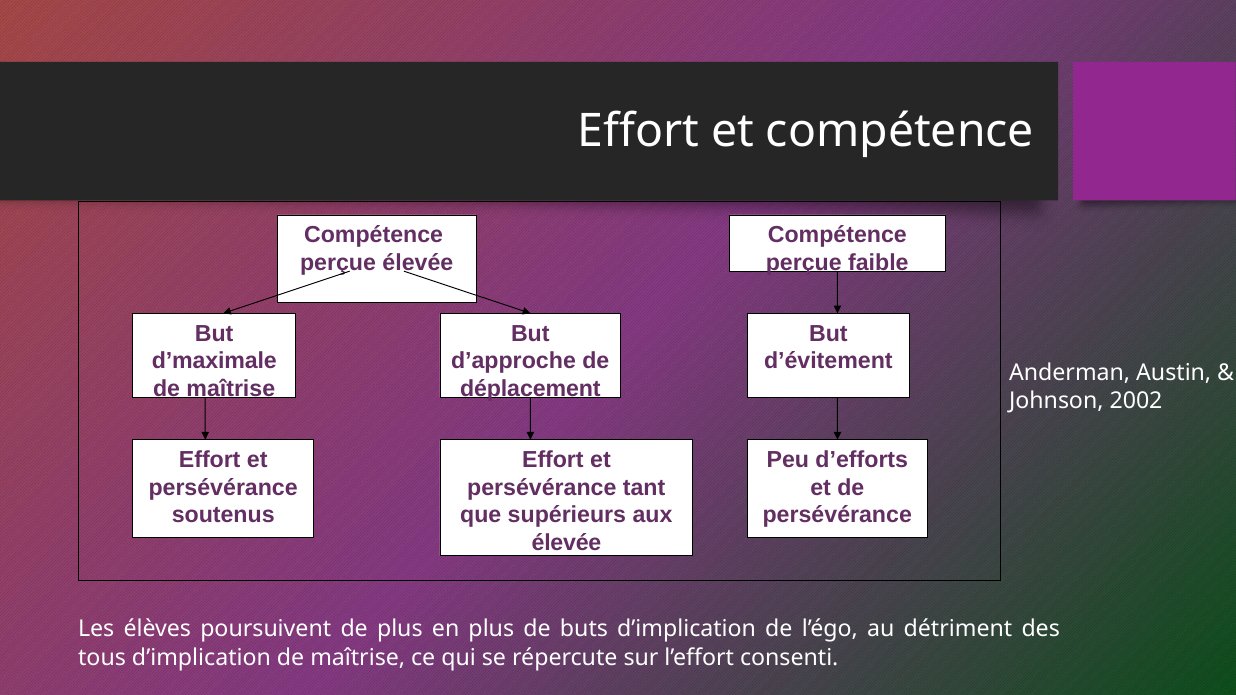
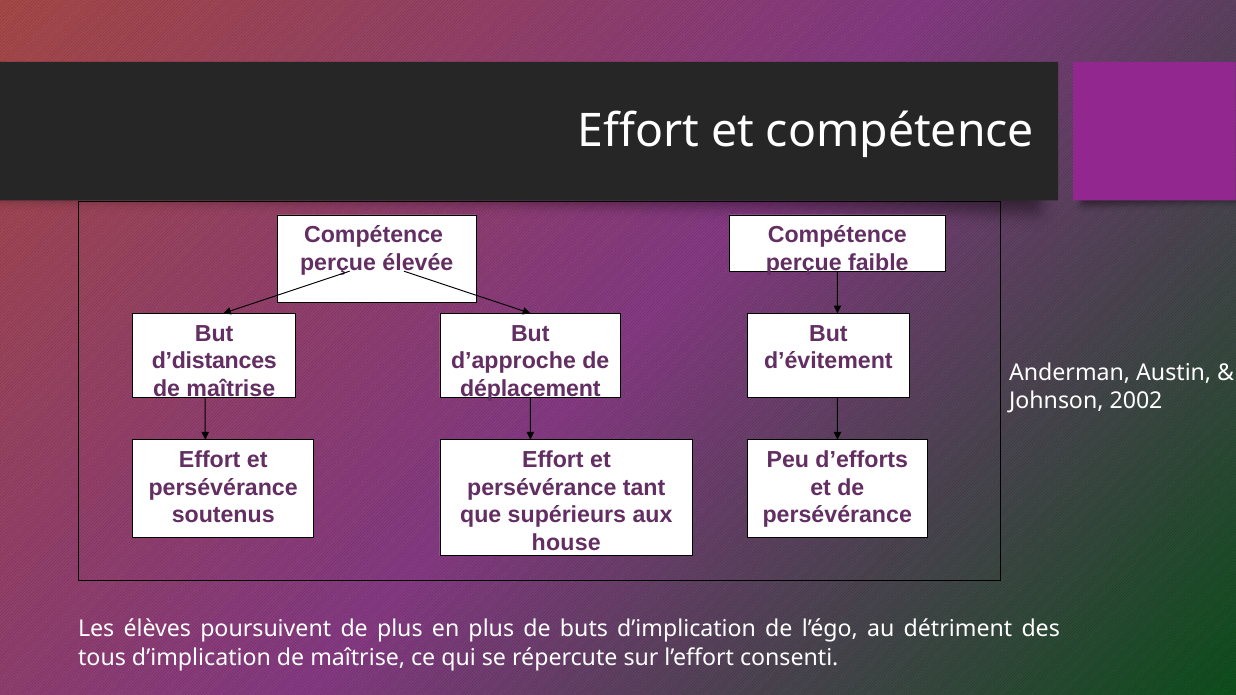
d’maximale: d’maximale -> d’distances
élevée at (566, 543): élevée -> house
